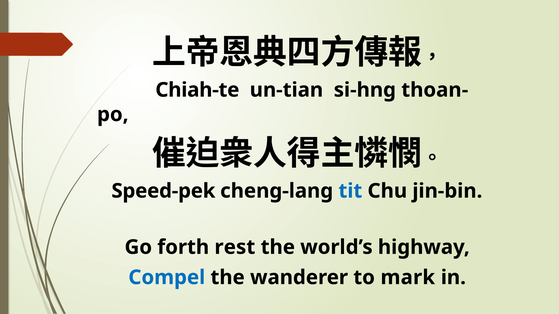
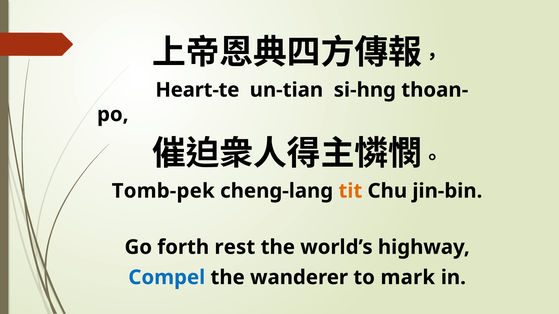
Chiah-te: Chiah-te -> Heart-te
Speed-pek: Speed-pek -> Tomb-pek
tit colour: blue -> orange
